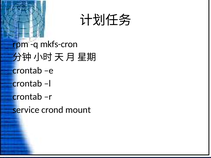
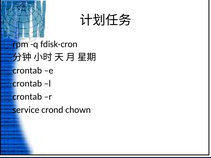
mkfs-cron: mkfs-cron -> fdisk-cron
mount: mount -> chown
